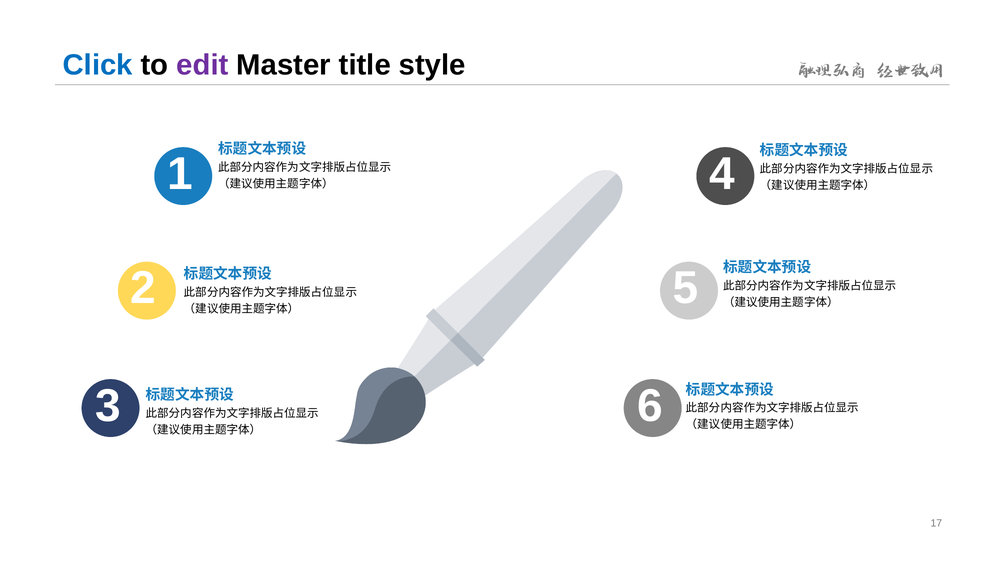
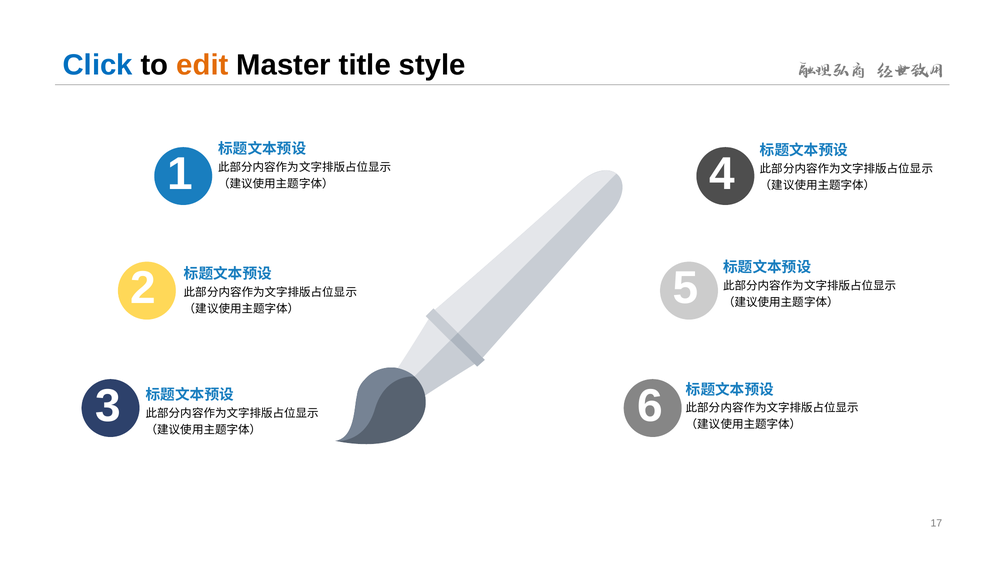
edit colour: purple -> orange
